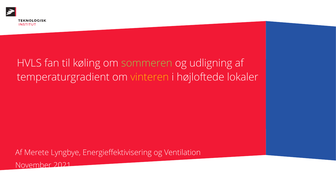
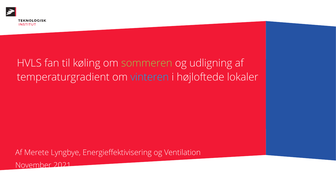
vinteren colour: yellow -> light blue
